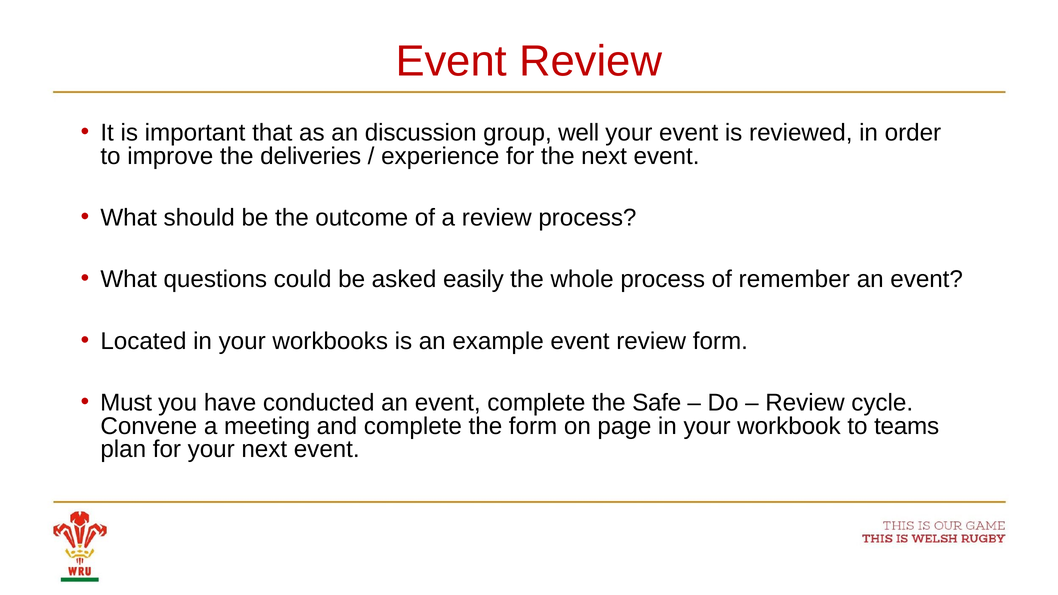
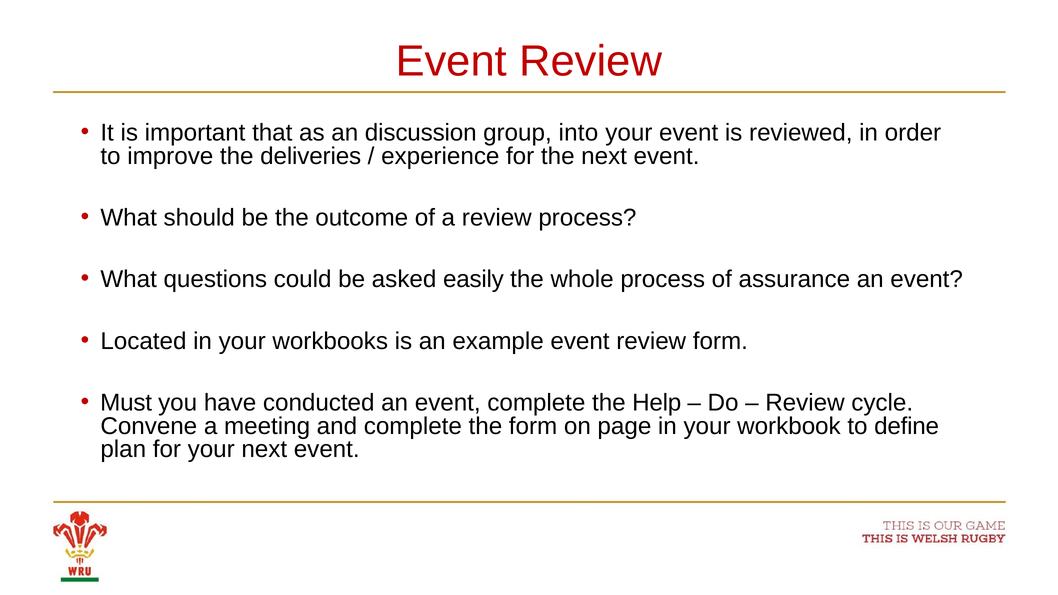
well: well -> into
remember: remember -> assurance
Safe: Safe -> Help
teams: teams -> define
